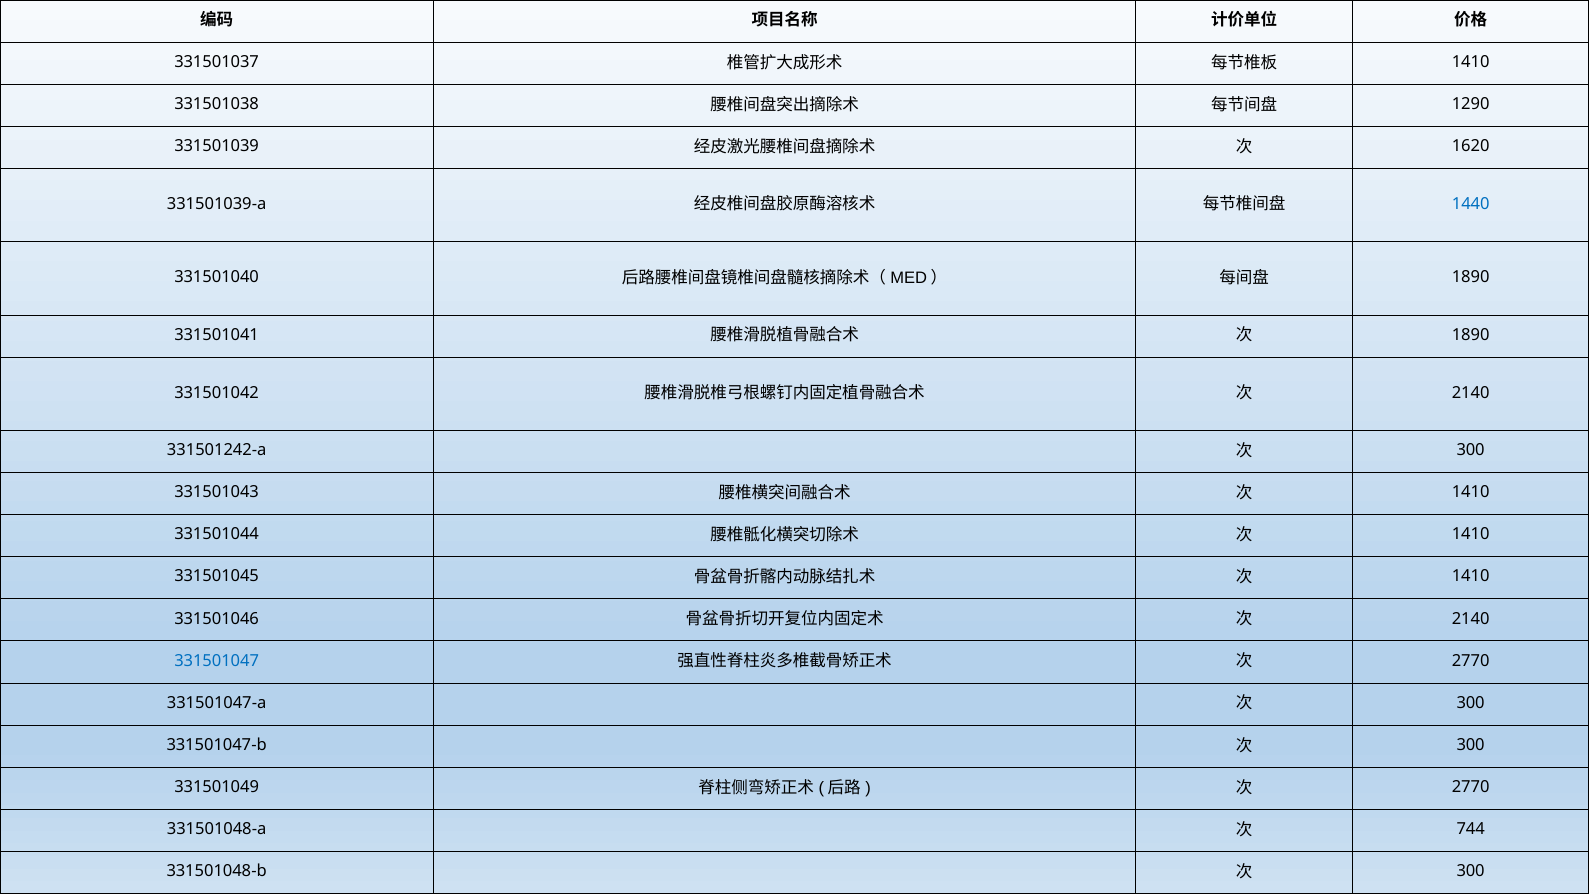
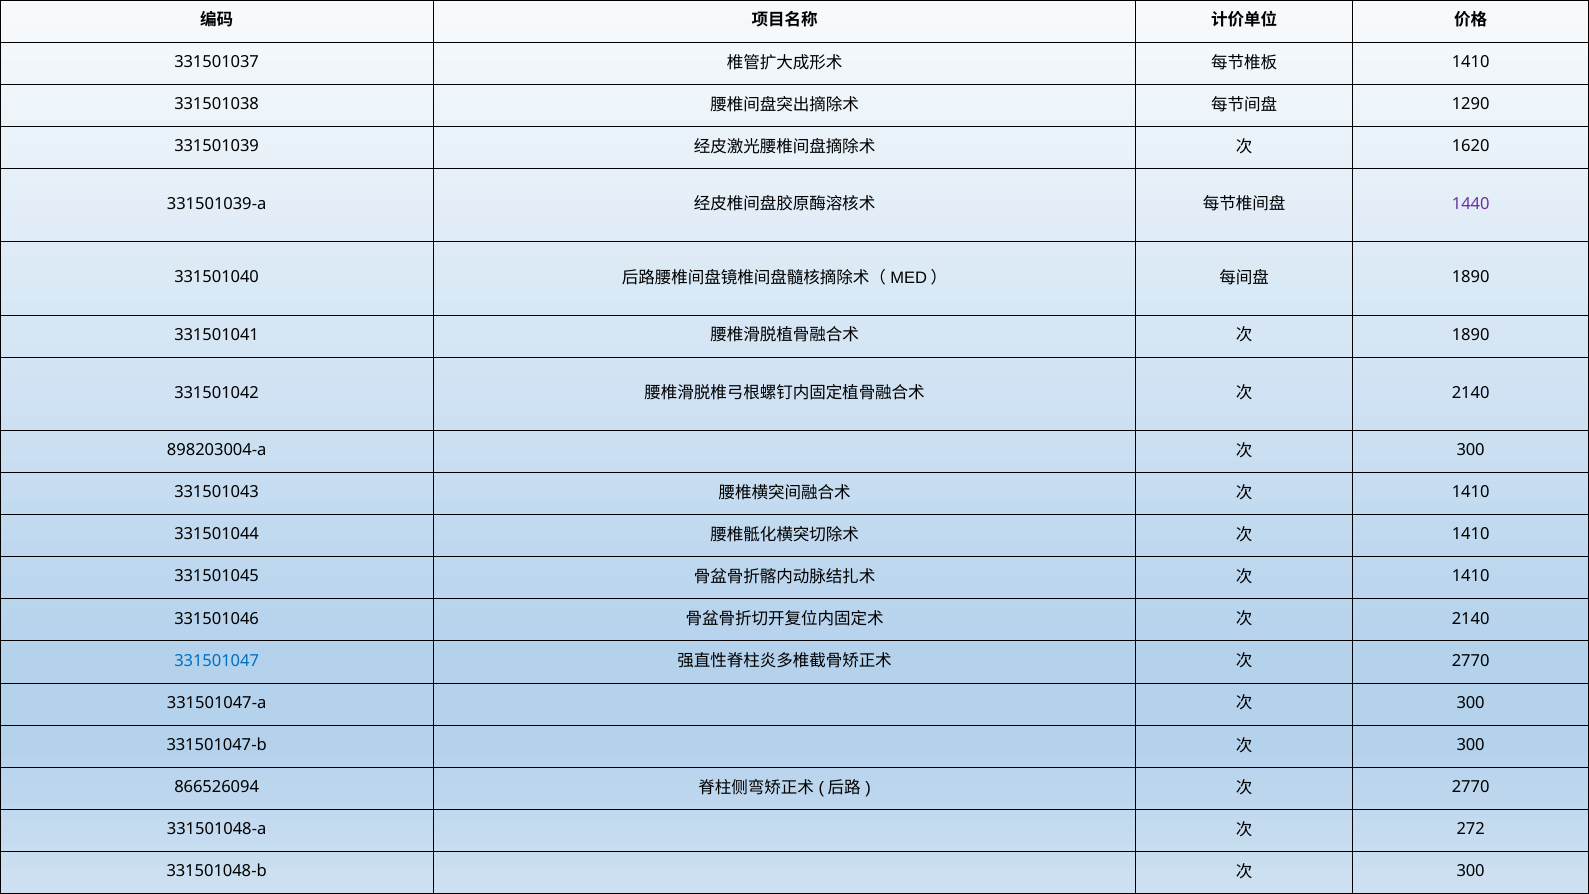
1440 colour: blue -> purple
331501242-a: 331501242-a -> 898203004-a
331501049: 331501049 -> 866526094
744: 744 -> 272
